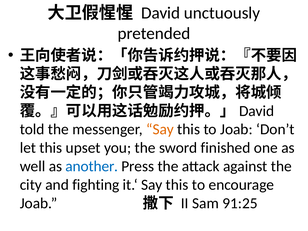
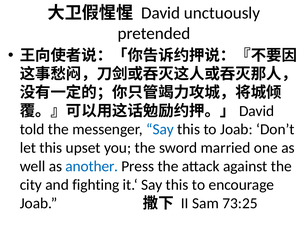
Say at (160, 129) colour: orange -> blue
finished: finished -> married
91:25: 91:25 -> 73:25
